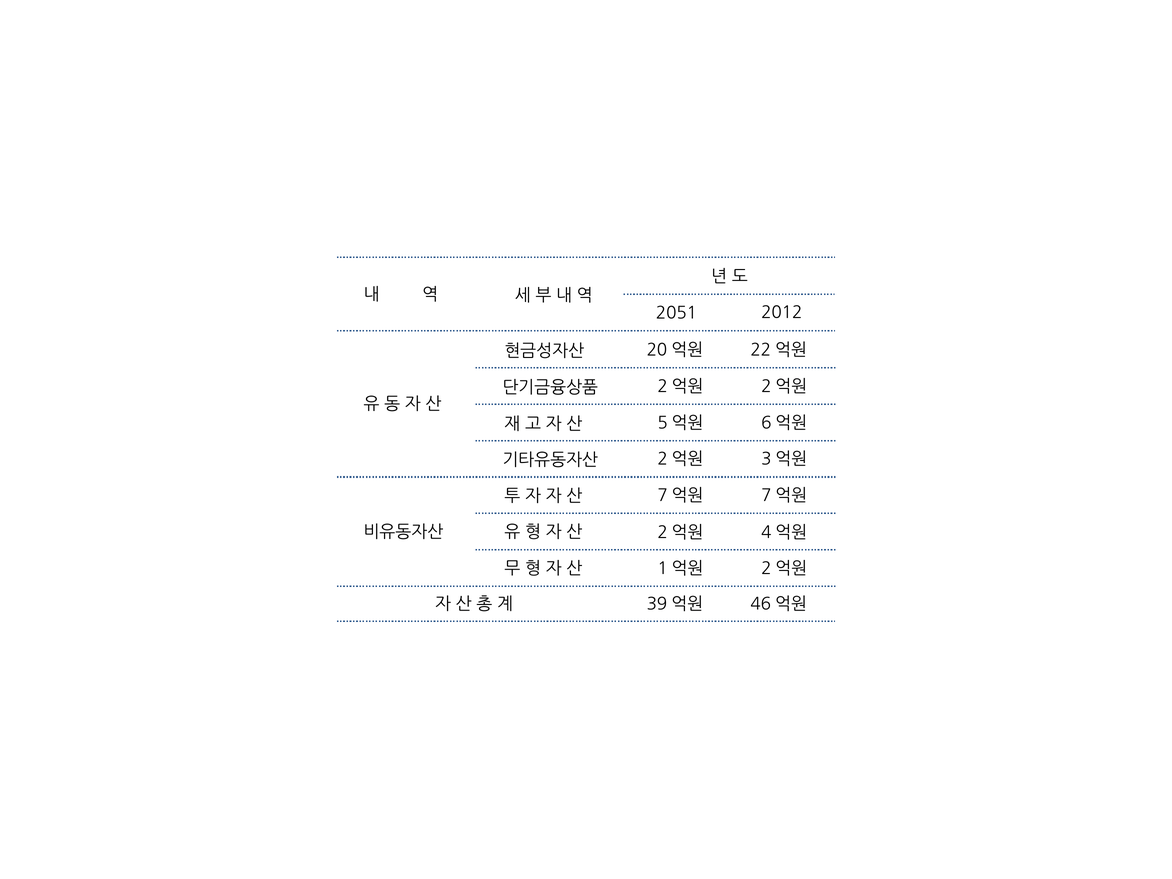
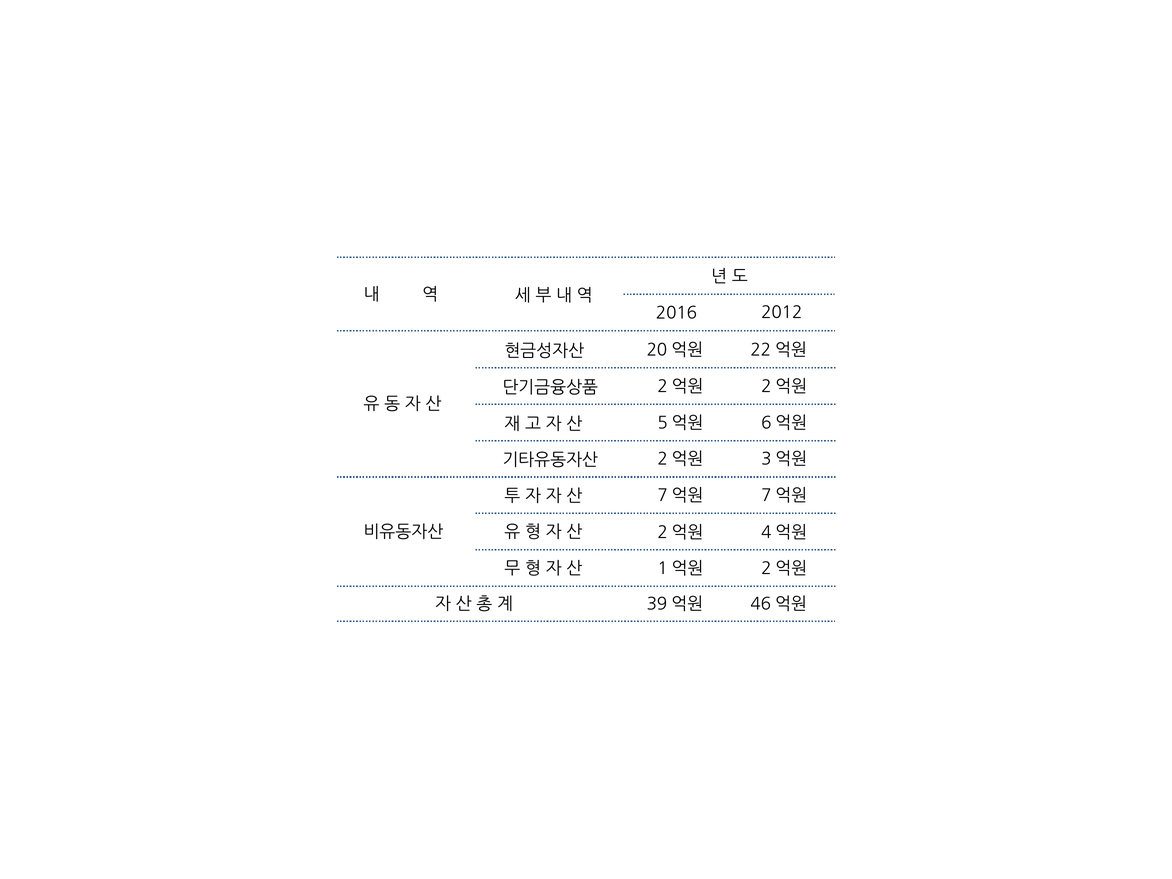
2051: 2051 -> 2016
